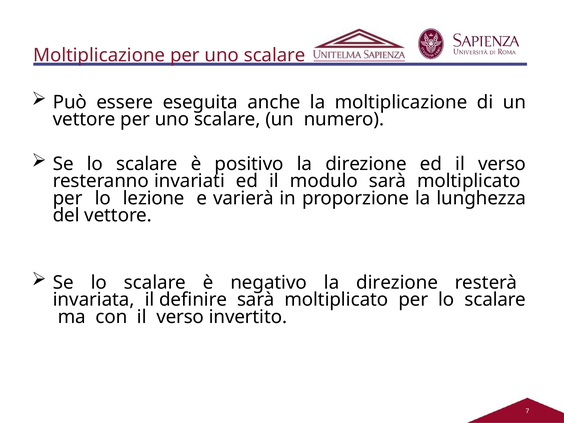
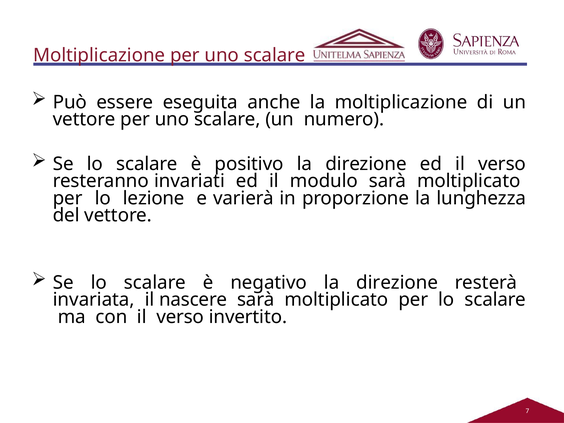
definire: definire -> nascere
